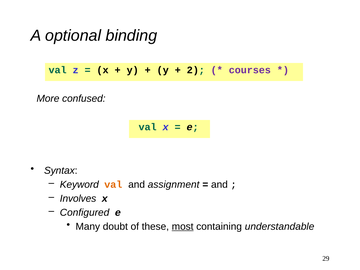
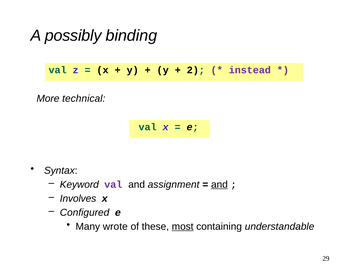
optional: optional -> possibly
courses: courses -> instead
confused: confused -> technical
val at (113, 185) colour: orange -> purple
and at (219, 185) underline: none -> present
doubt: doubt -> wrote
